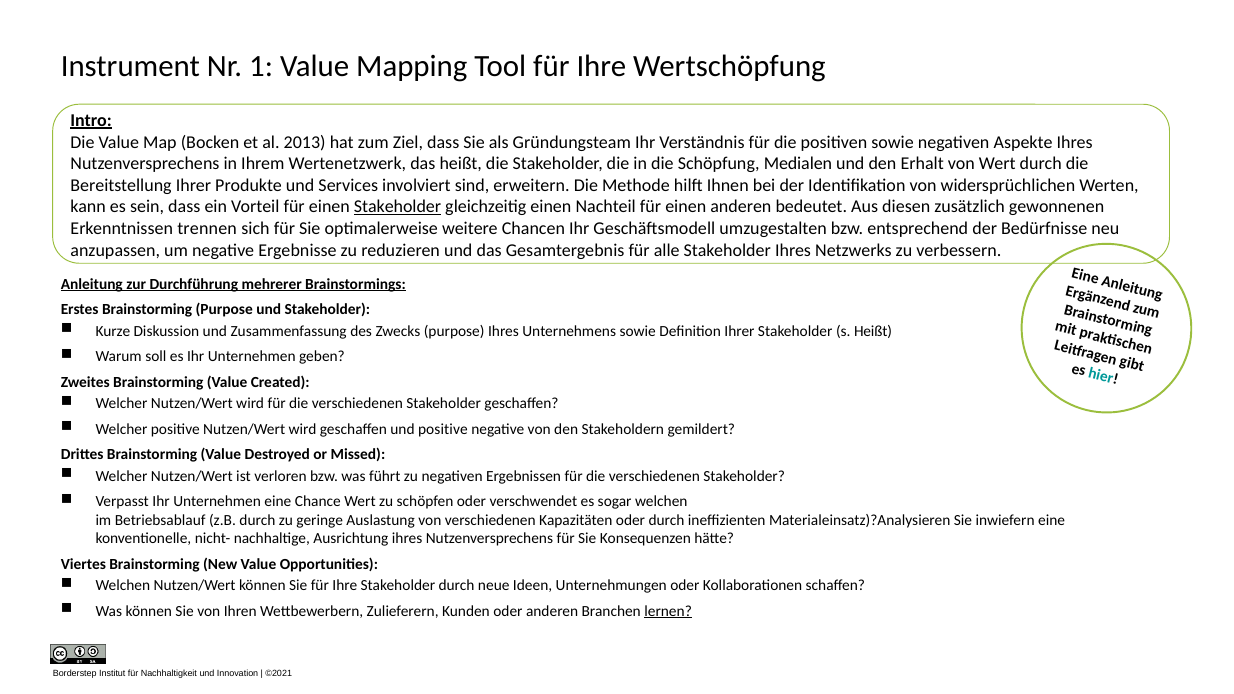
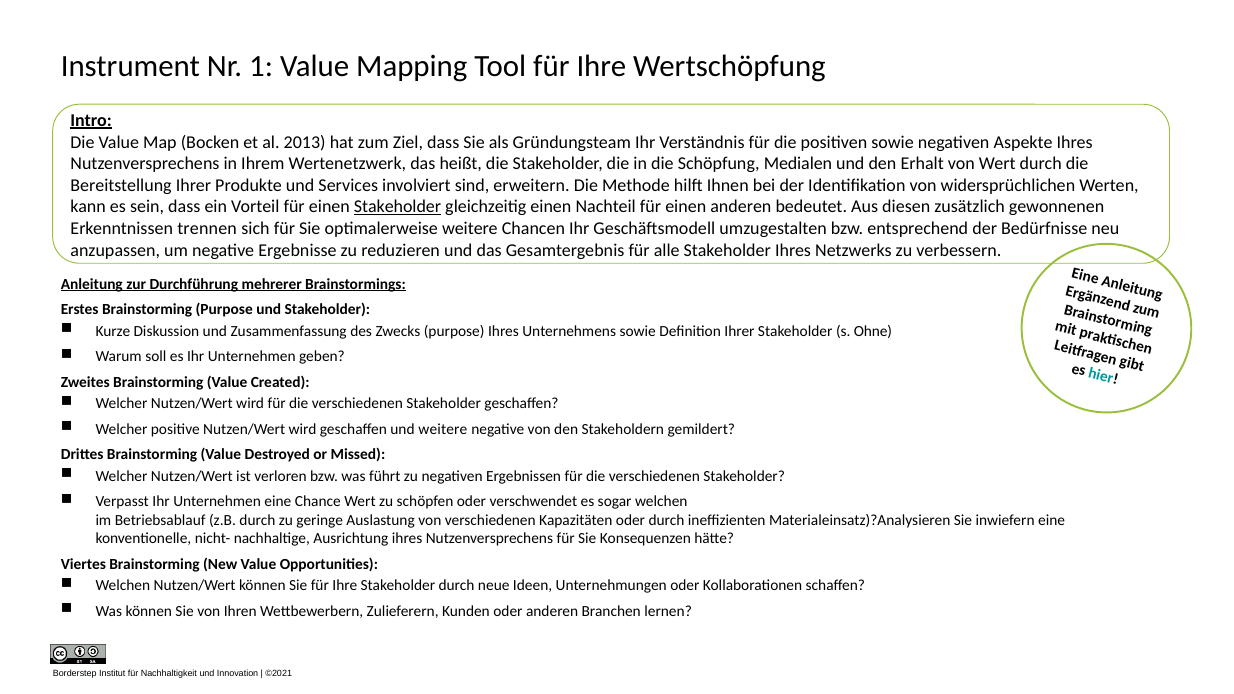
s Heißt: Heißt -> Ohne
und positive: positive -> weitere
lernen underline: present -> none
